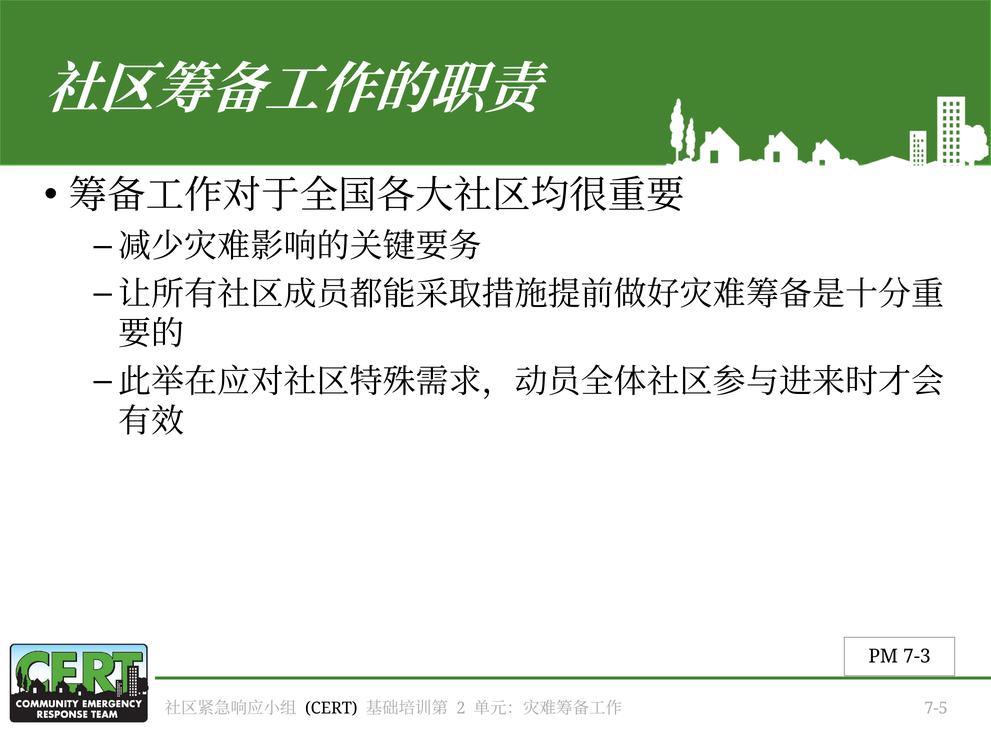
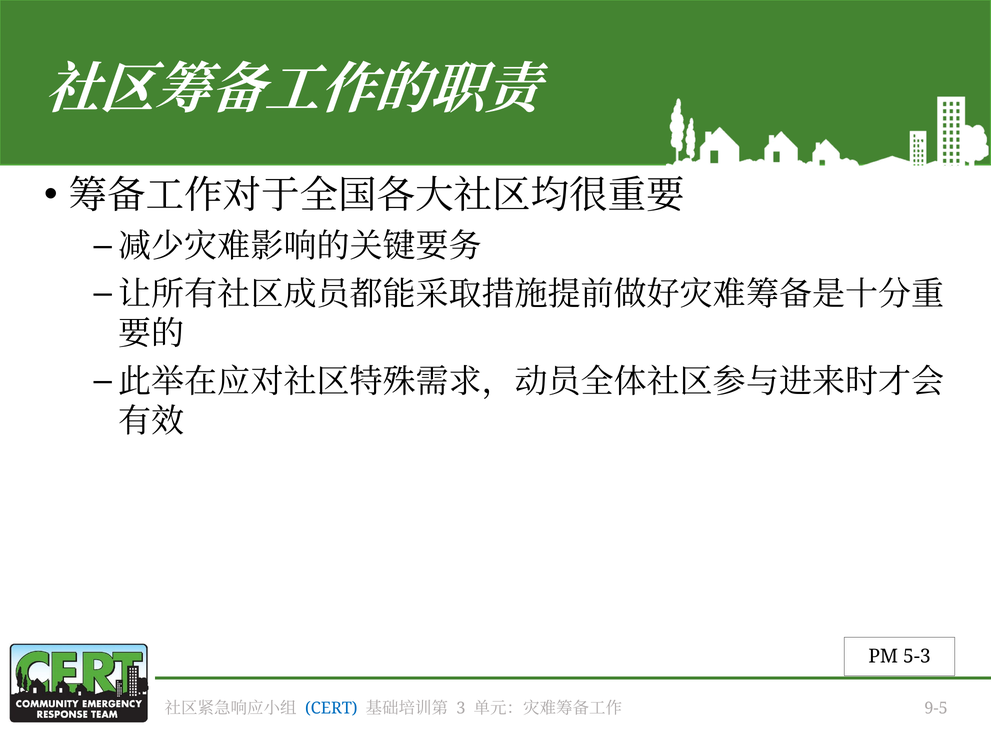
7-3: 7-3 -> 5-3
CERT colour: black -> blue
2: 2 -> 3
7-5: 7-5 -> 9-5
